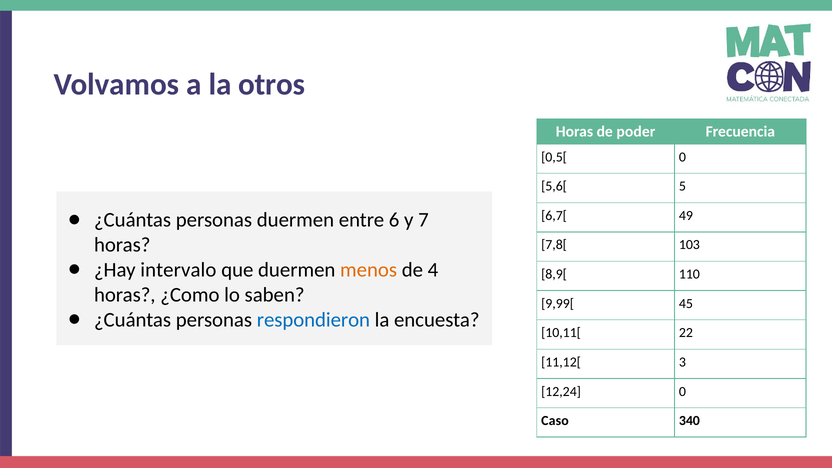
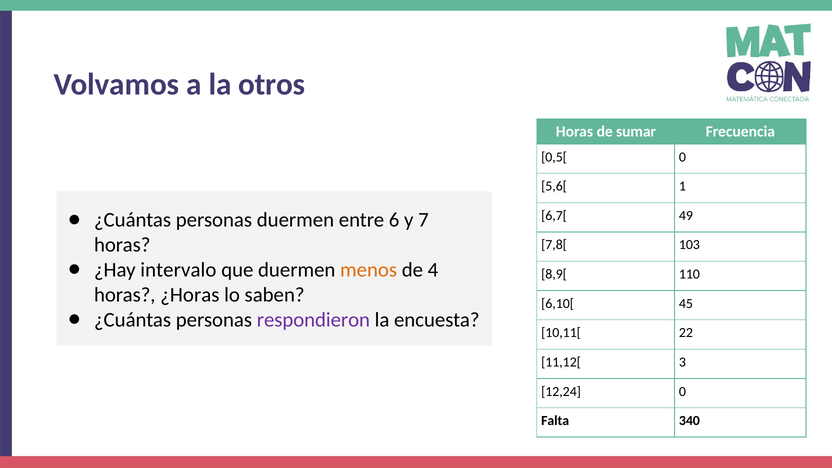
poder: poder -> sumar
5: 5 -> 1
¿Como: ¿Como -> ¿Horas
9,99[: 9,99[ -> 6,10[
respondieron colour: blue -> purple
Caso: Caso -> Falta
